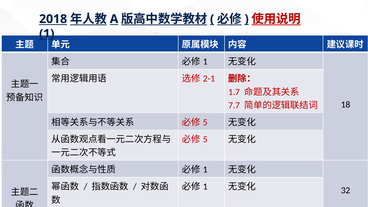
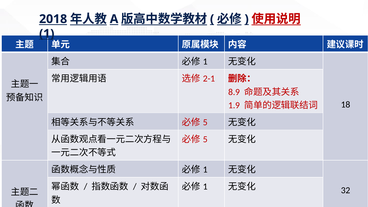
1.7: 1.7 -> 8.9
7.7: 7.7 -> 1.9
